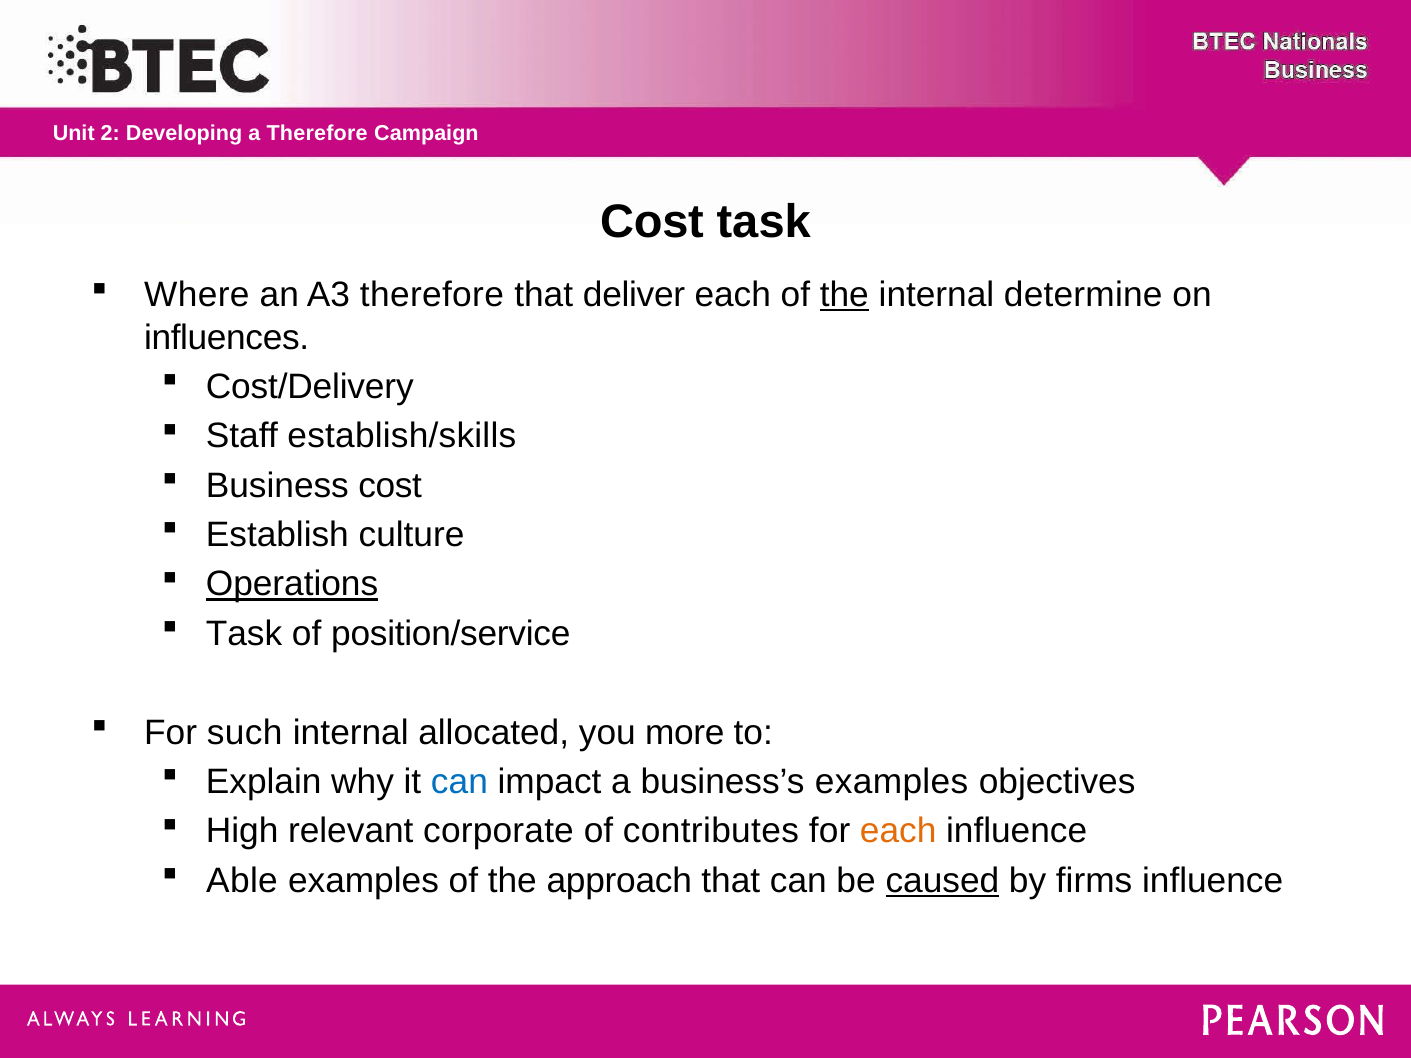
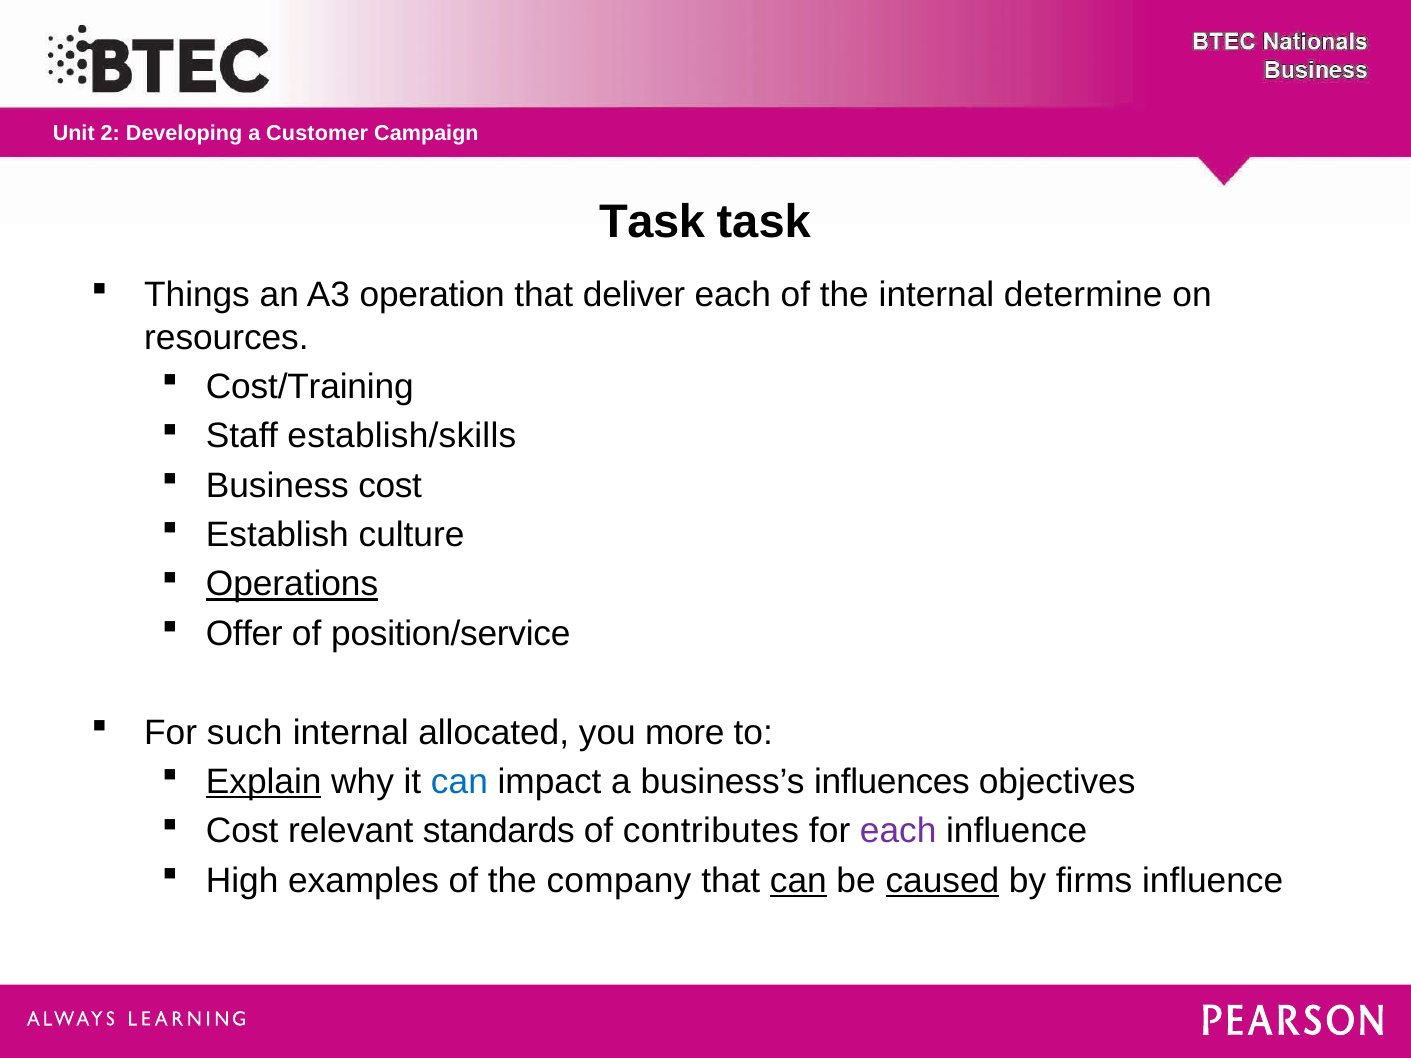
a Therefore: Therefore -> Customer
Cost at (652, 222): Cost -> Task
Where: Where -> Things
A3 therefore: therefore -> operation
the at (844, 295) underline: present -> none
influences: influences -> resources
Cost/Delivery: Cost/Delivery -> Cost/Training
Task at (244, 634): Task -> Offer
Explain underline: none -> present
business’s examples: examples -> influences
High at (242, 831): High -> Cost
corporate: corporate -> standards
each at (898, 831) colour: orange -> purple
Able: Able -> High
approach: approach -> company
can at (798, 881) underline: none -> present
